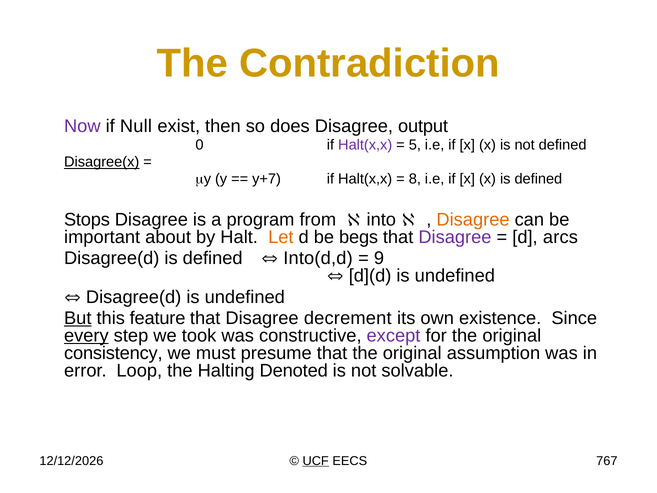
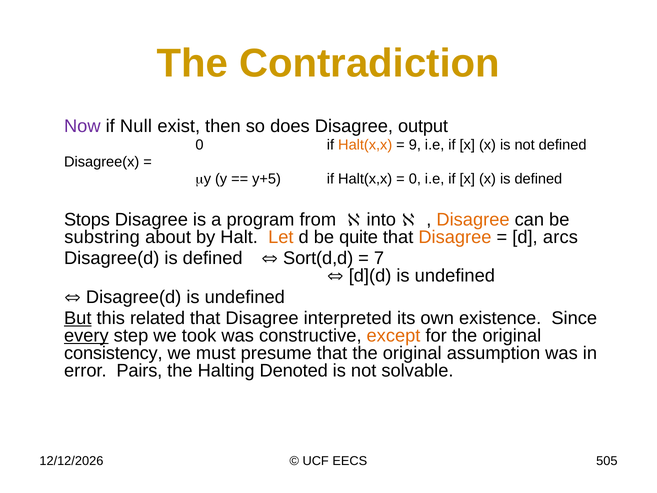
Halt(x,x at (365, 145) colour: purple -> orange
5: 5 -> 9
Disagree(x underline: present -> none
y+7: y+7 -> y+5
8 at (415, 179): 8 -> 0
important: important -> substring
begs: begs -> quite
Disagree at (455, 237) colour: purple -> orange
Into(d,d: Into(d,d -> Sort(d,d
9: 9 -> 7
feature: feature -> related
decrement: decrement -> interpreted
except colour: purple -> orange
Loop: Loop -> Pairs
UCF underline: present -> none
767: 767 -> 505
